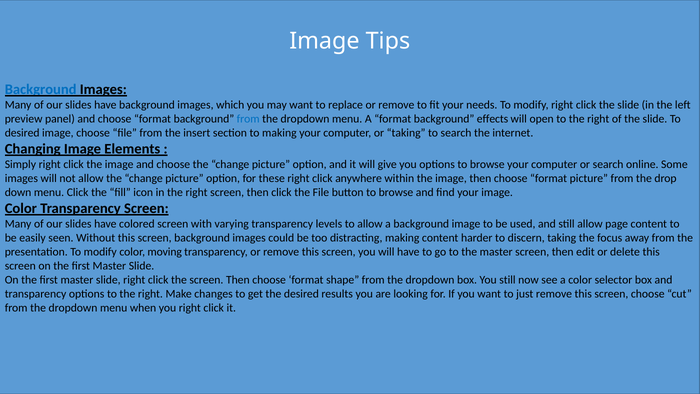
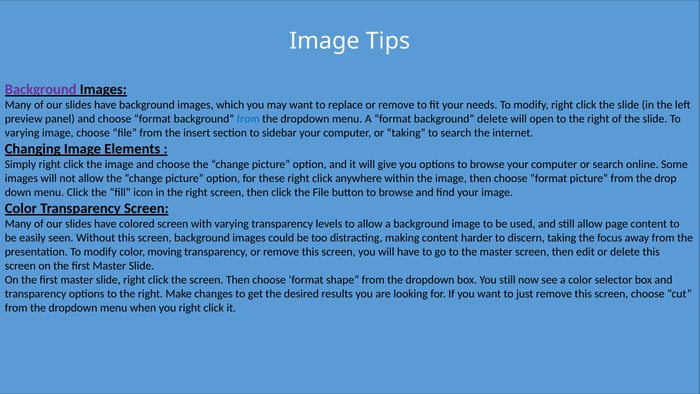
Background at (41, 89) colour: blue -> purple
background effects: effects -> delete
desired at (22, 133): desired -> varying
to making: making -> sidebar
